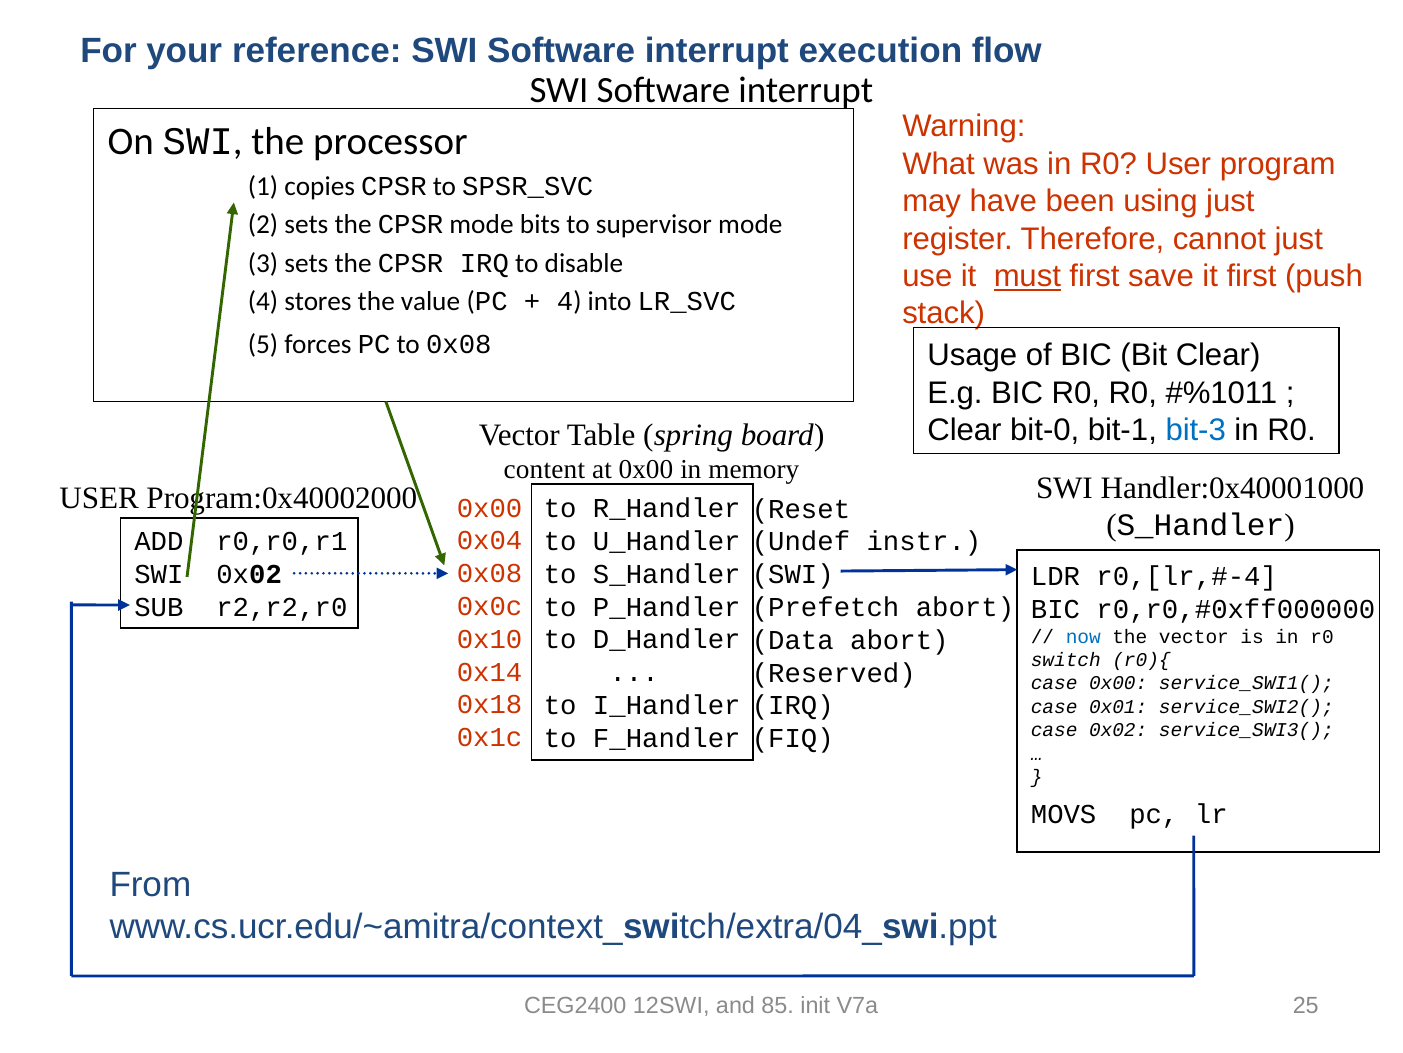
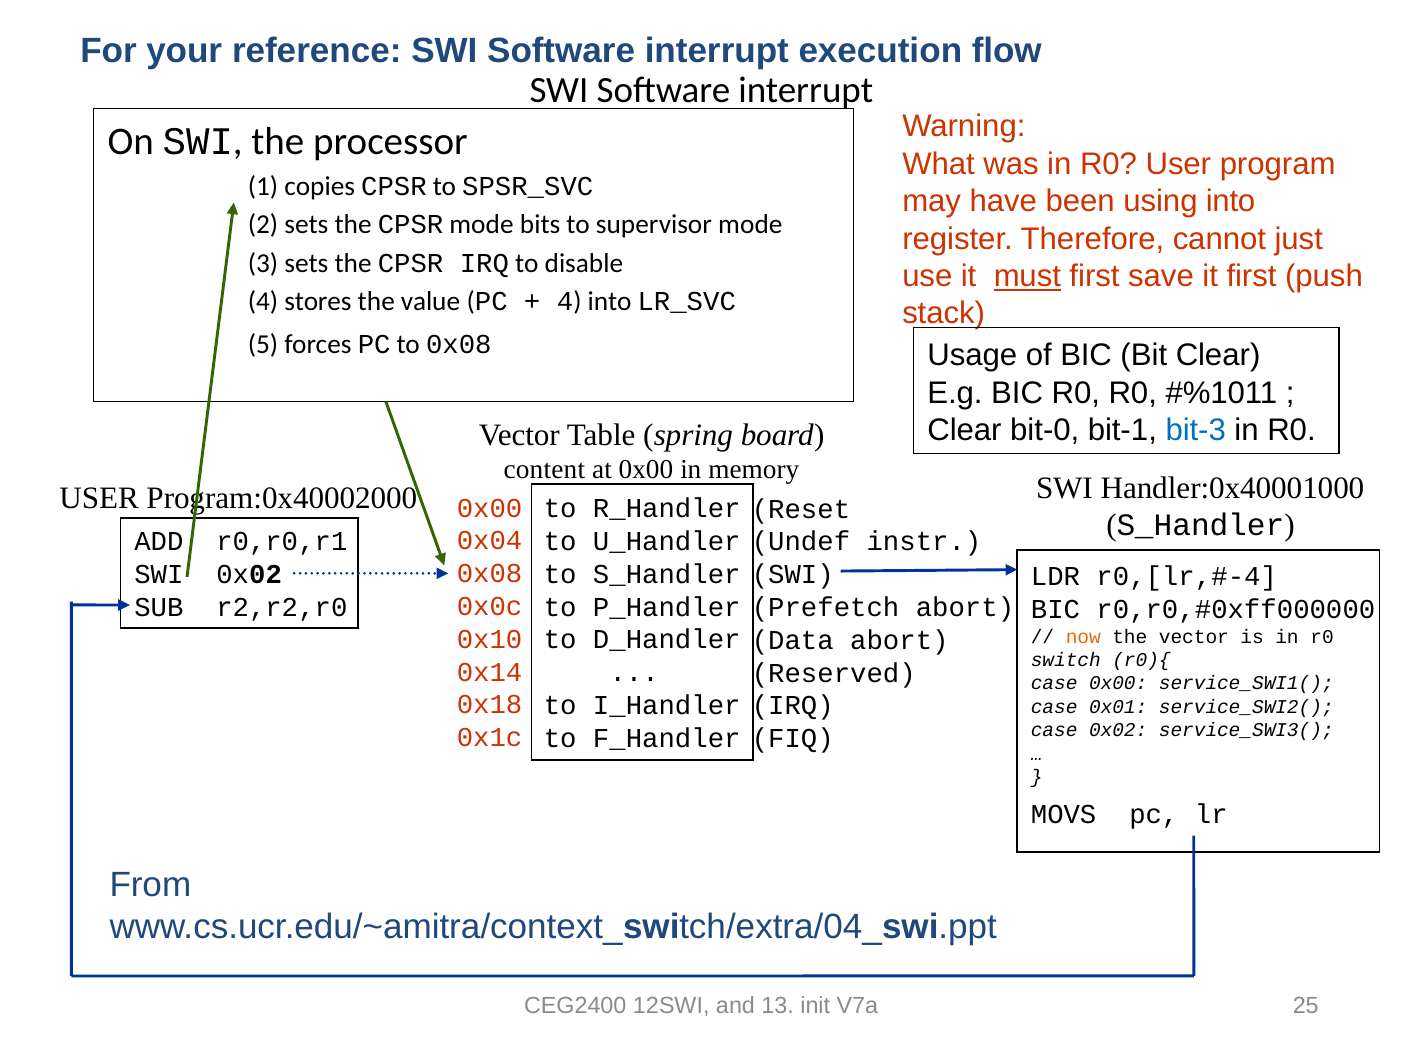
using just: just -> into
now colour: blue -> orange
85: 85 -> 13
